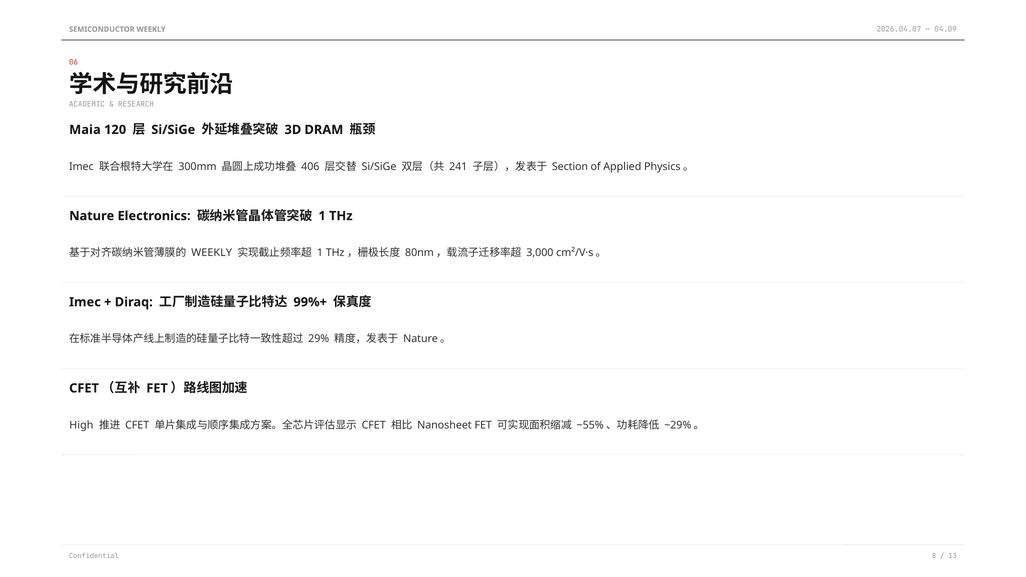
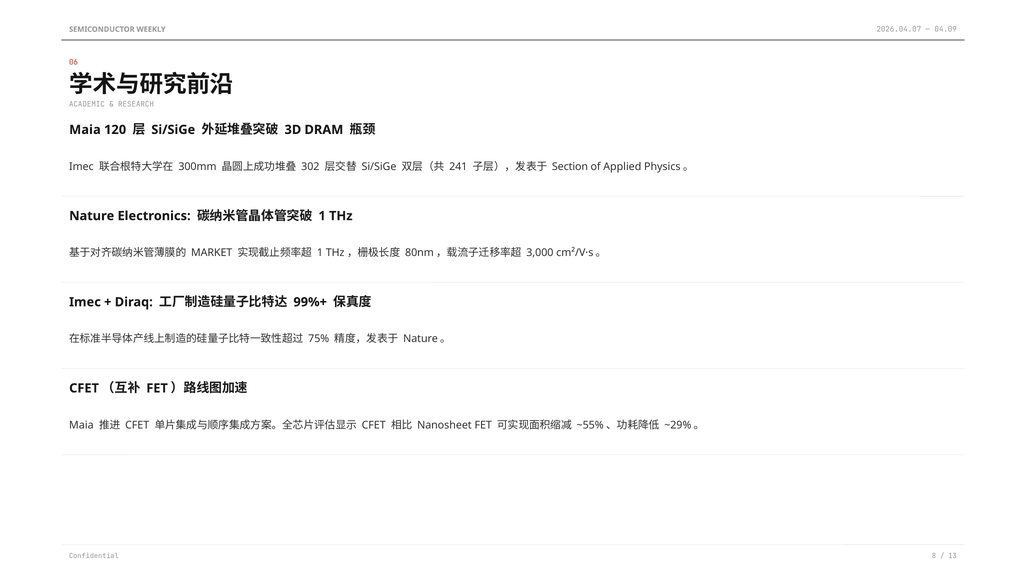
406: 406 -> 302
WEEKLY at (212, 253): WEEKLY -> MARKET
29%: 29% -> 75%
High at (81, 425): High -> Maia
